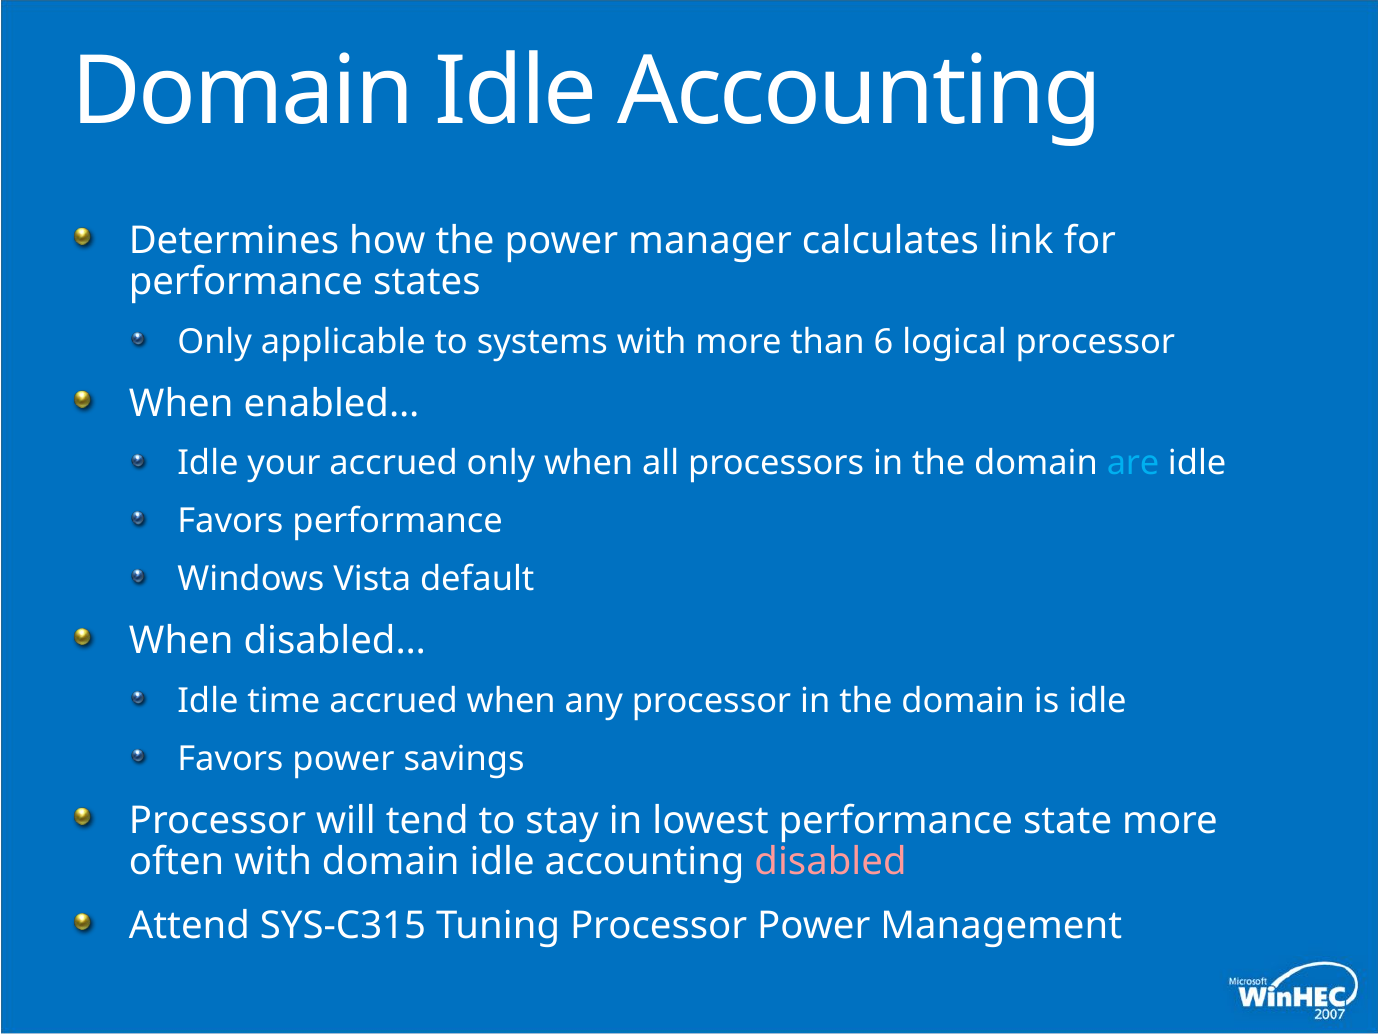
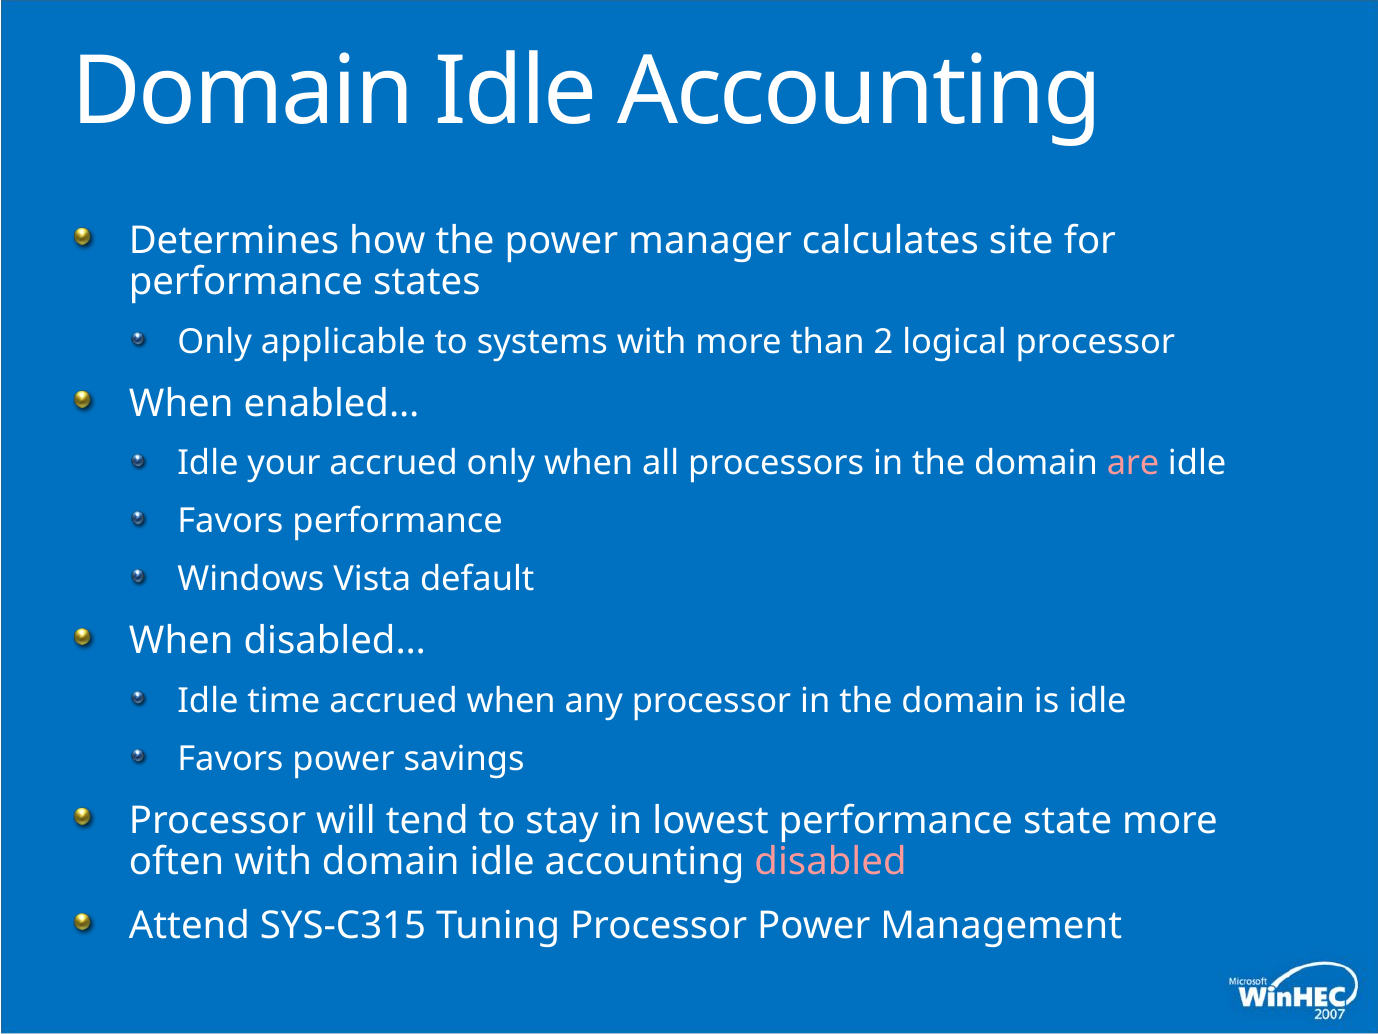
link: link -> site
6: 6 -> 2
are colour: light blue -> pink
